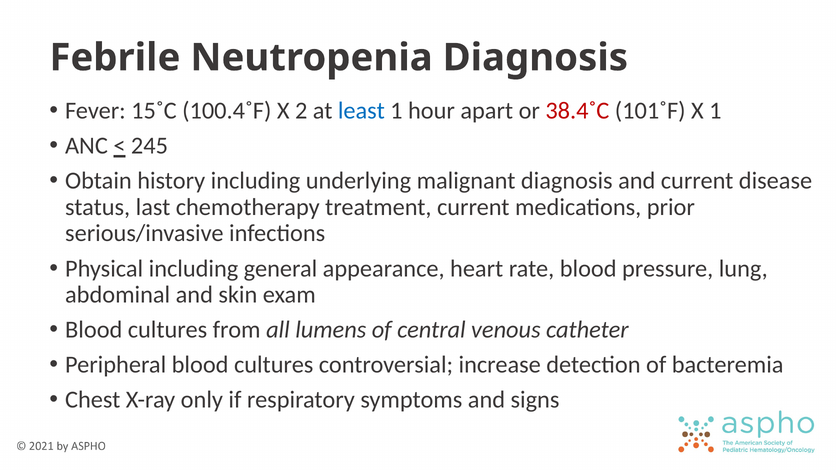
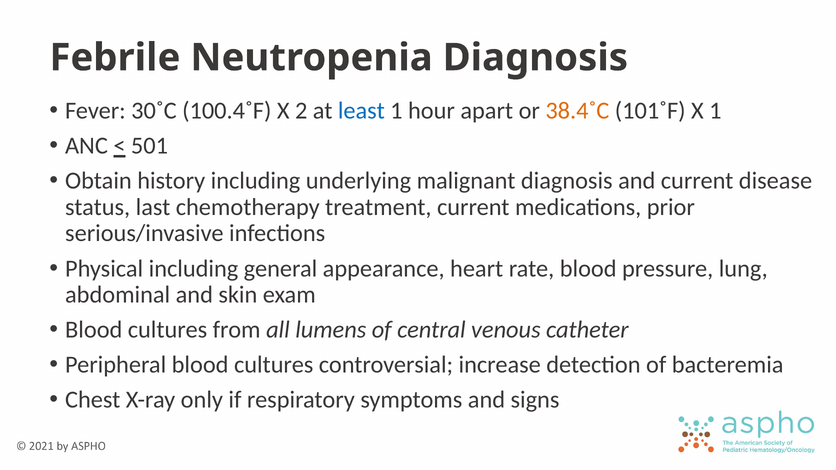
15˚C: 15˚C -> 30˚C
38.4˚C colour: red -> orange
245: 245 -> 501
